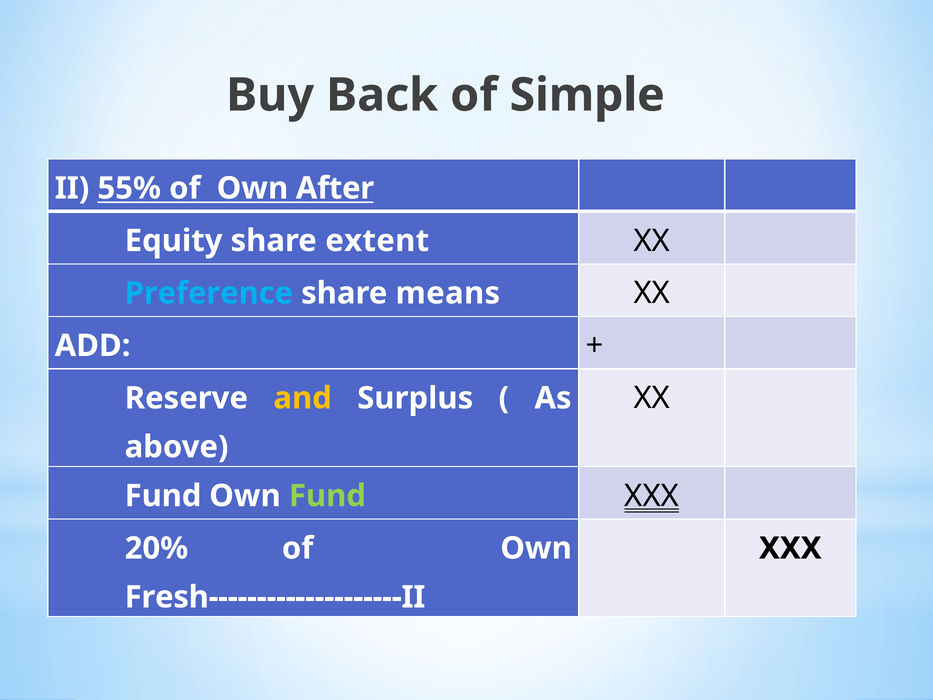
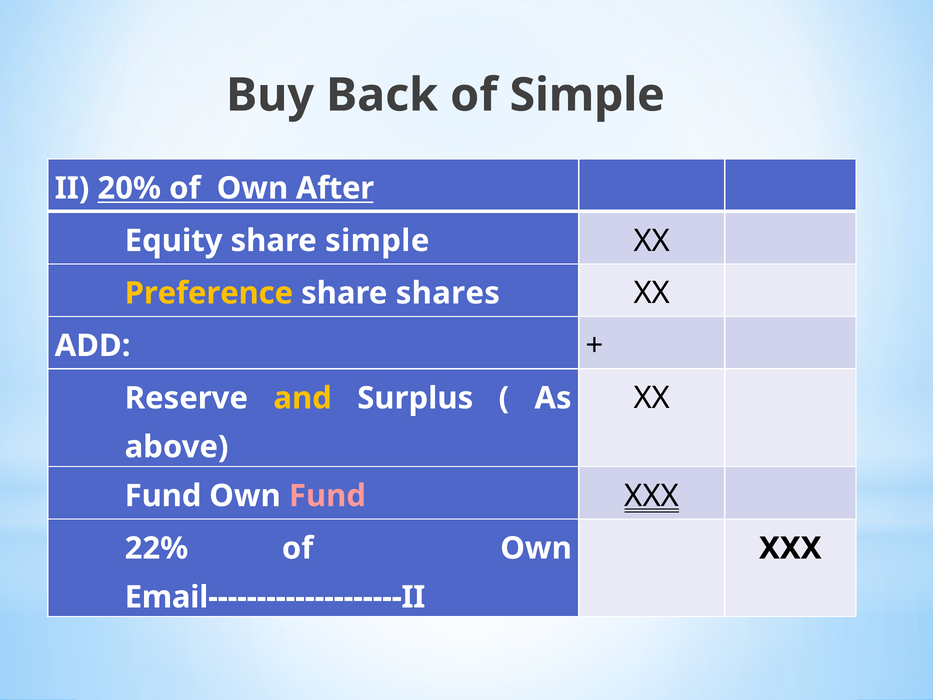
55%: 55% -> 20%
share extent: extent -> simple
Preference colour: light blue -> yellow
means: means -> shares
Fund at (327, 496) colour: light green -> pink
20%: 20% -> 22%
Fresh--------------------II: Fresh--------------------II -> Email--------------------II
